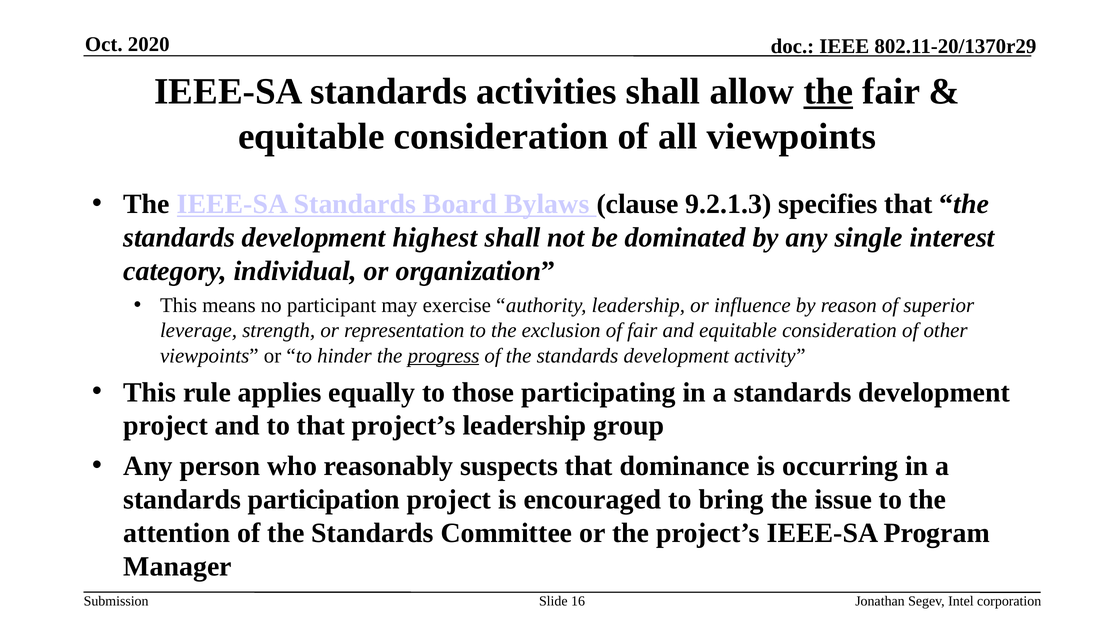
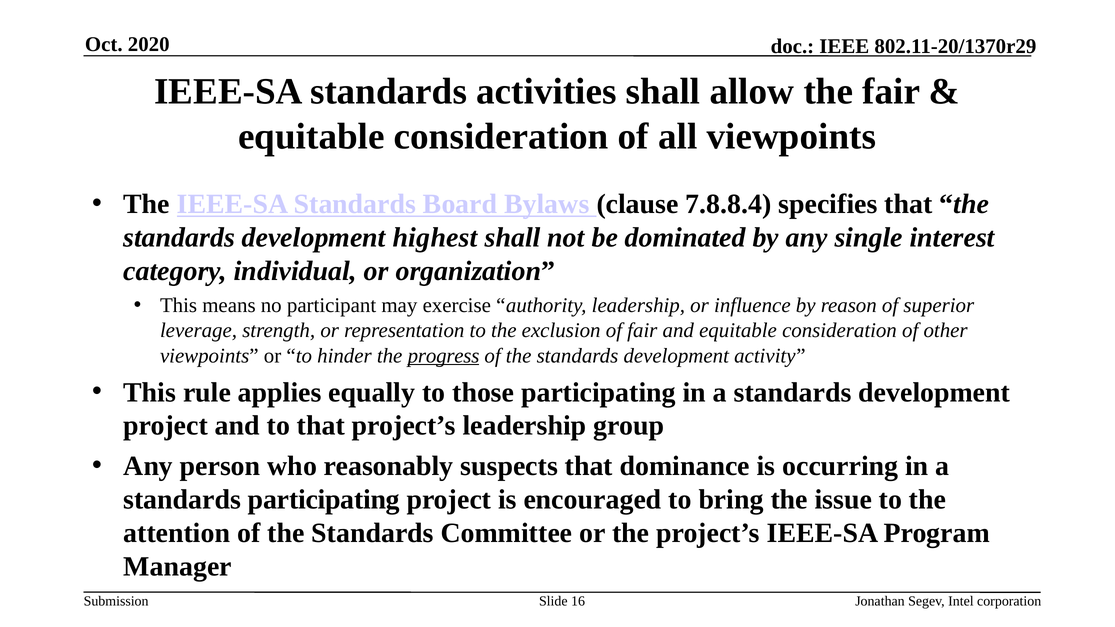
the at (828, 92) underline: present -> none
9.2.1.3: 9.2.1.3 -> 7.8.8.4
standards participation: participation -> participating
